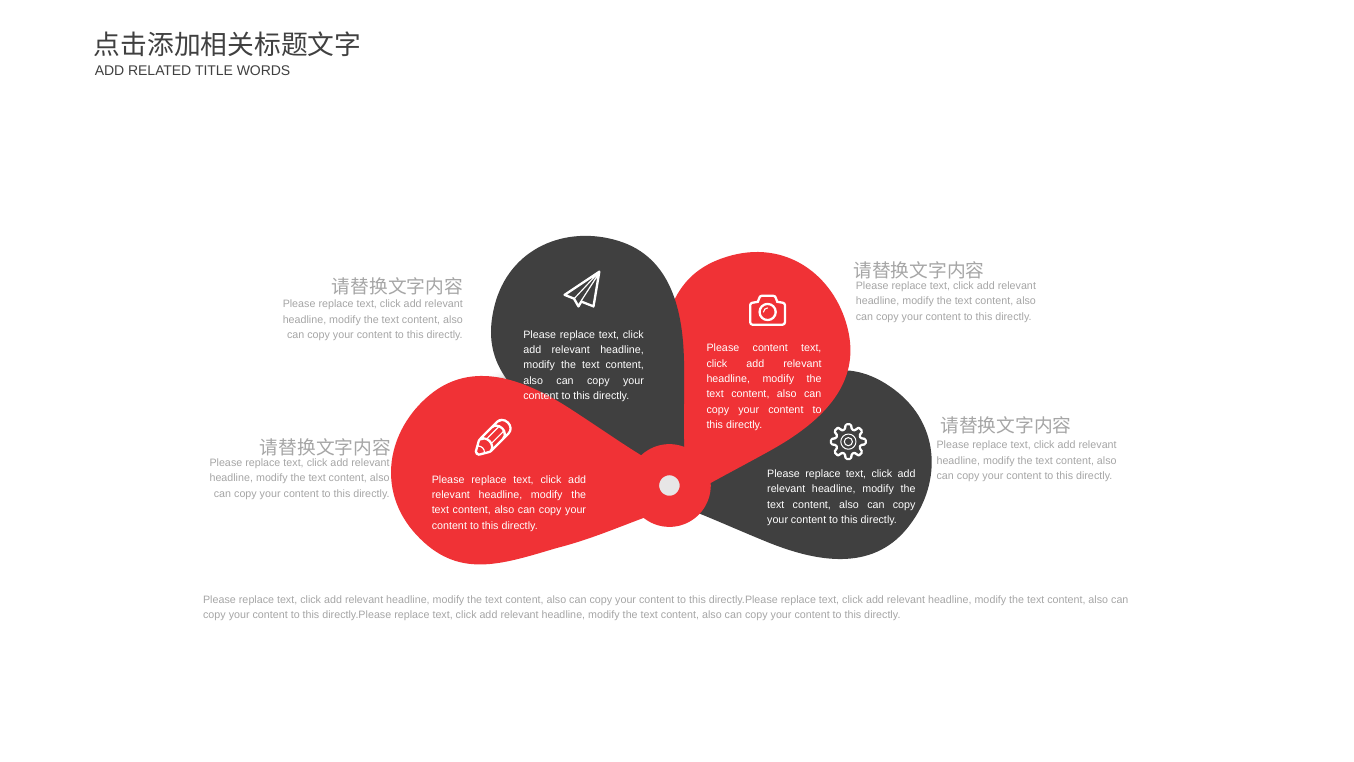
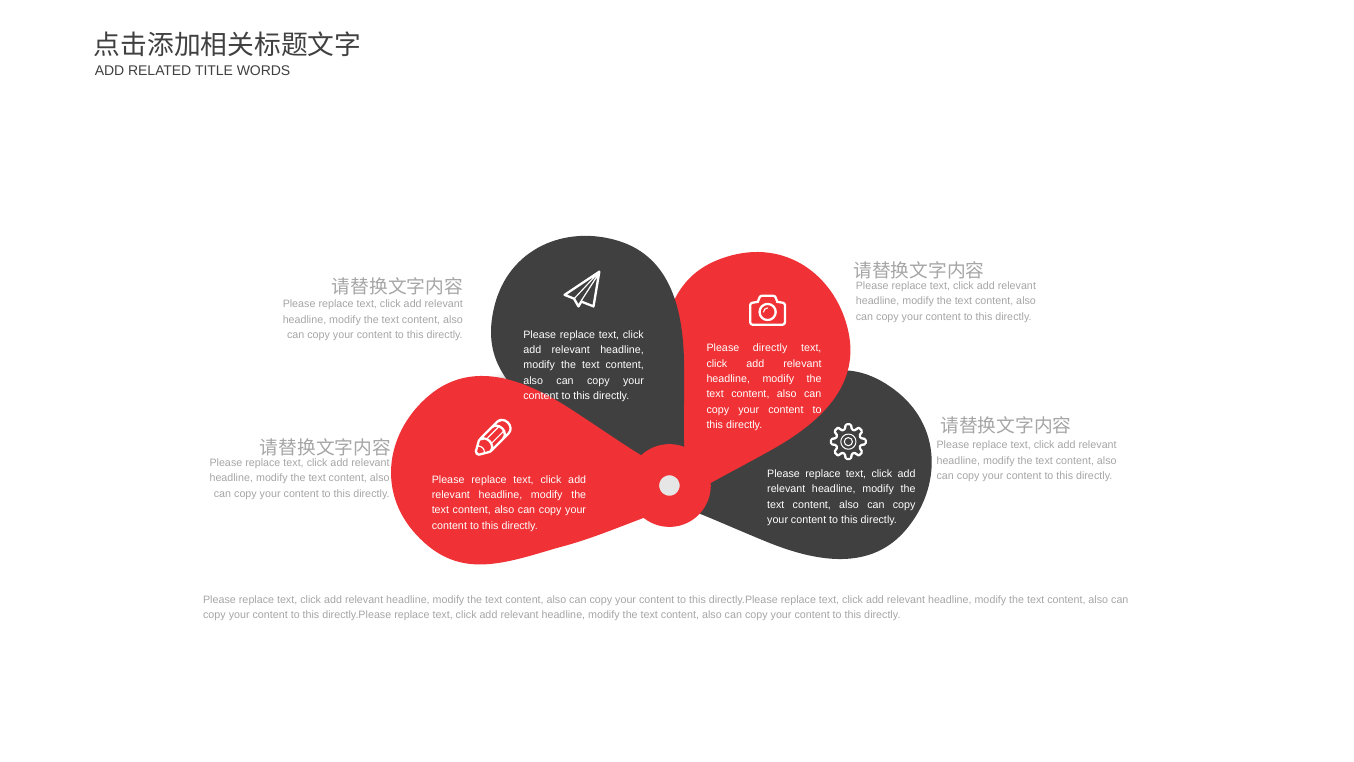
Please content: content -> directly
